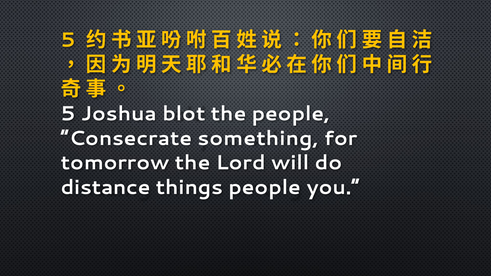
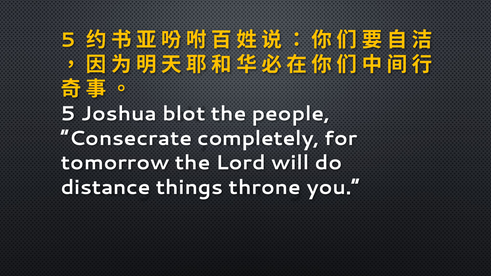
something: something -> completely
things people: people -> throne
